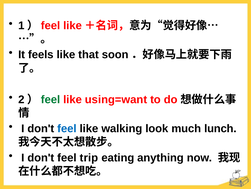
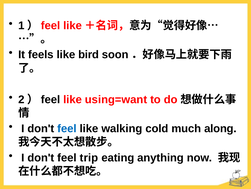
that: that -> bird
feel at (51, 99) colour: green -> black
look: look -> cold
lunch: lunch -> along
